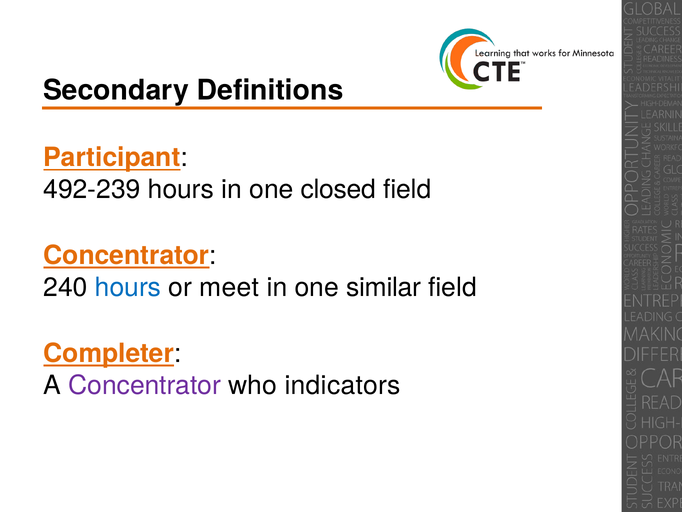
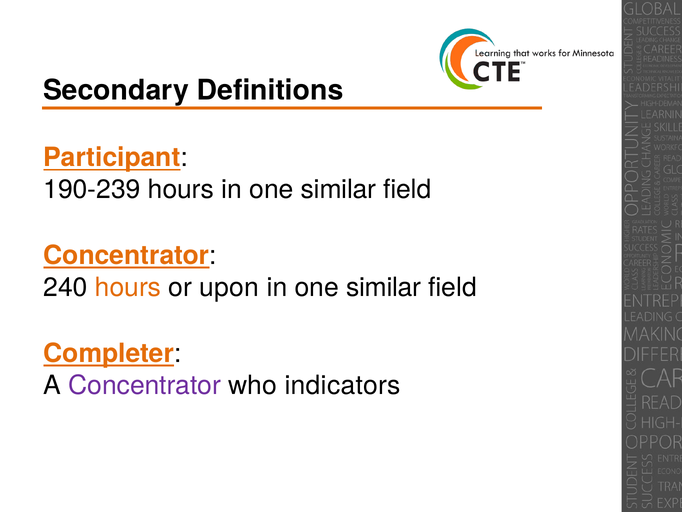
492-239: 492-239 -> 190-239
hours in one closed: closed -> similar
hours at (128, 287) colour: blue -> orange
meet: meet -> upon
